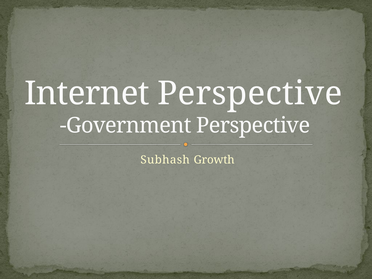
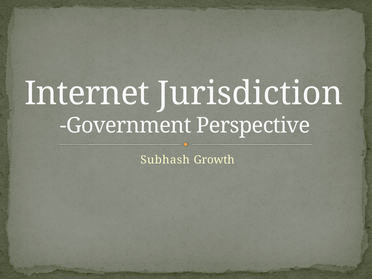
Internet Perspective: Perspective -> Jurisdiction
